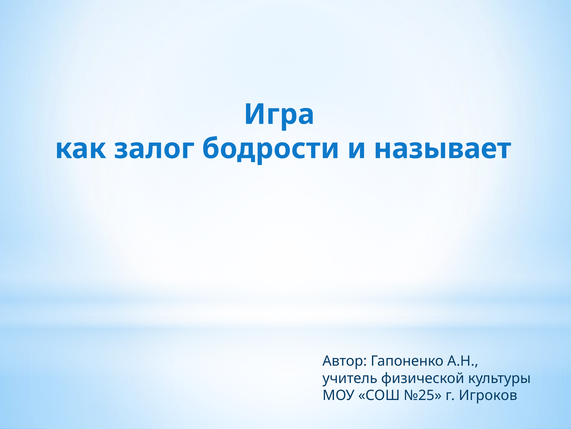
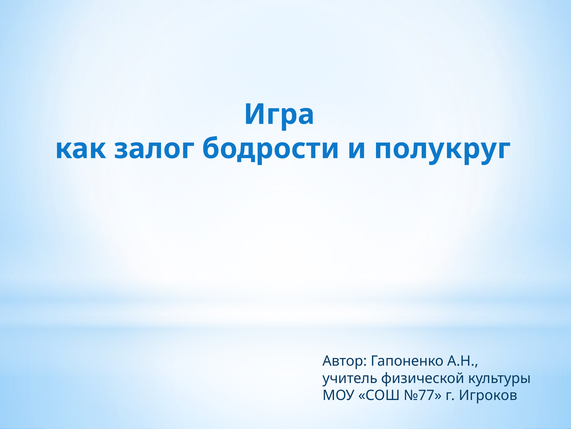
называет: называет -> полукруг
№25: №25 -> №77
